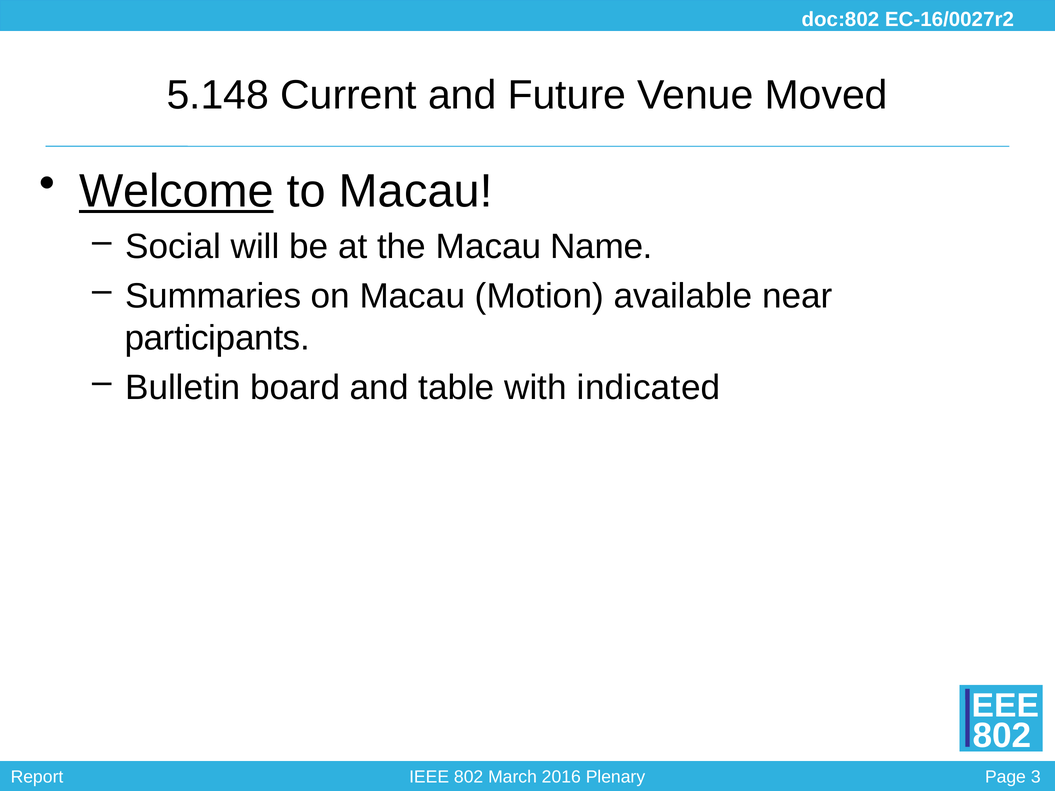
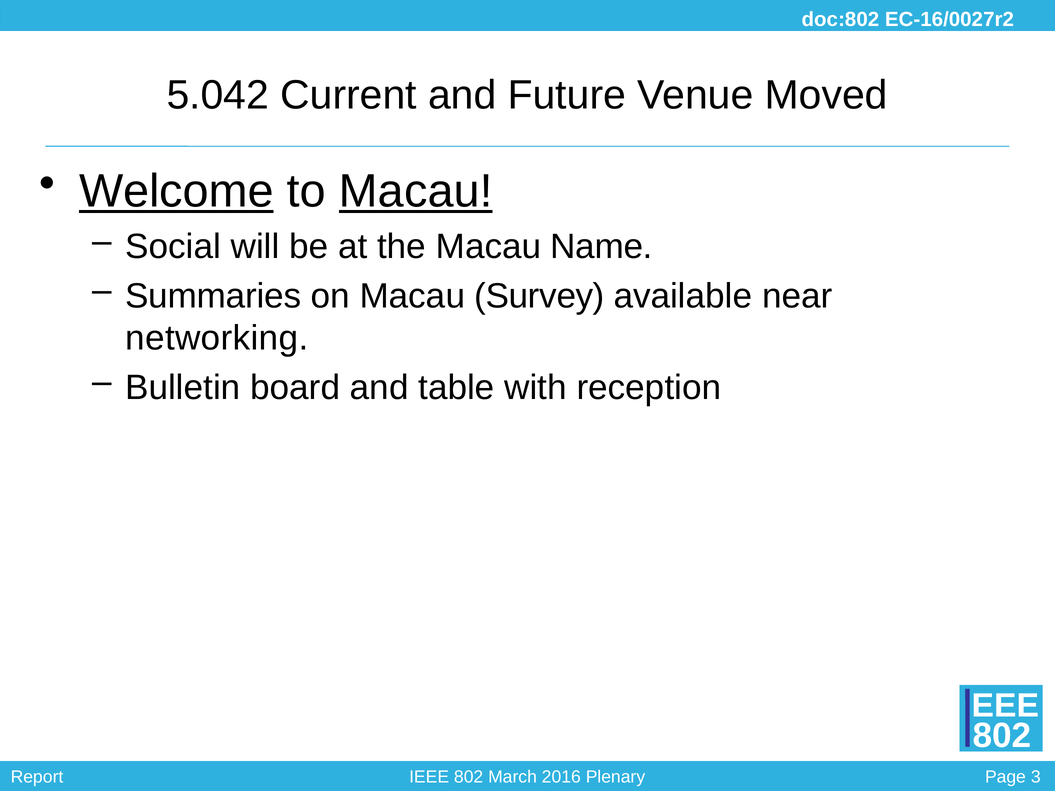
5.148: 5.148 -> 5.042
Macau at (416, 191) underline: none -> present
Motion: Motion -> Survey
participants: participants -> networking
indicated: indicated -> reception
